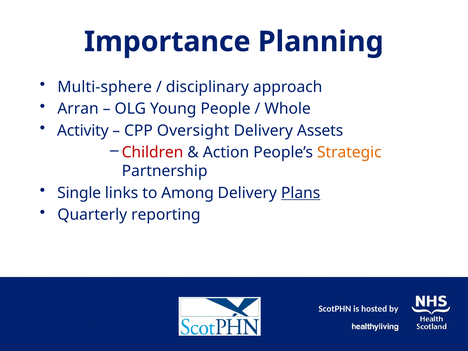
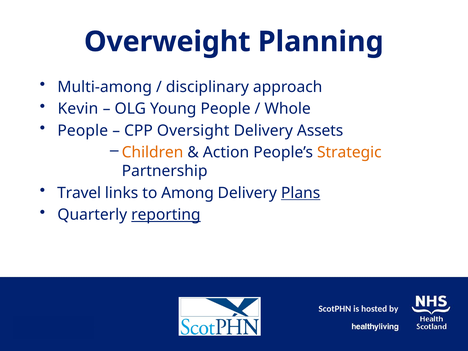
Importance: Importance -> Overweight
Multi-sphere: Multi-sphere -> Multi-among
Arran: Arran -> Kevin
Activity at (83, 131): Activity -> People
Children colour: red -> orange
Single: Single -> Travel
reporting underline: none -> present
